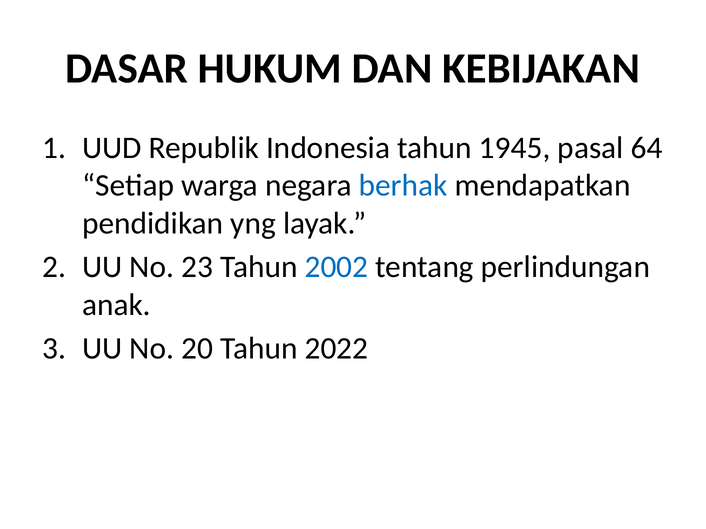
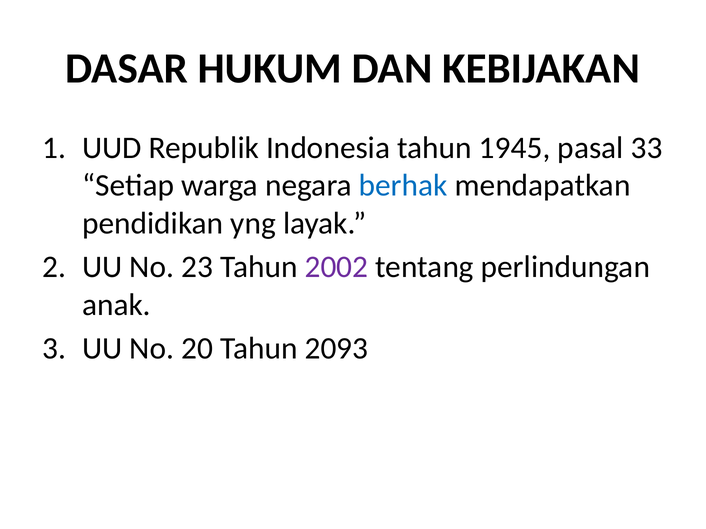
64: 64 -> 33
2002 colour: blue -> purple
2022: 2022 -> 2093
